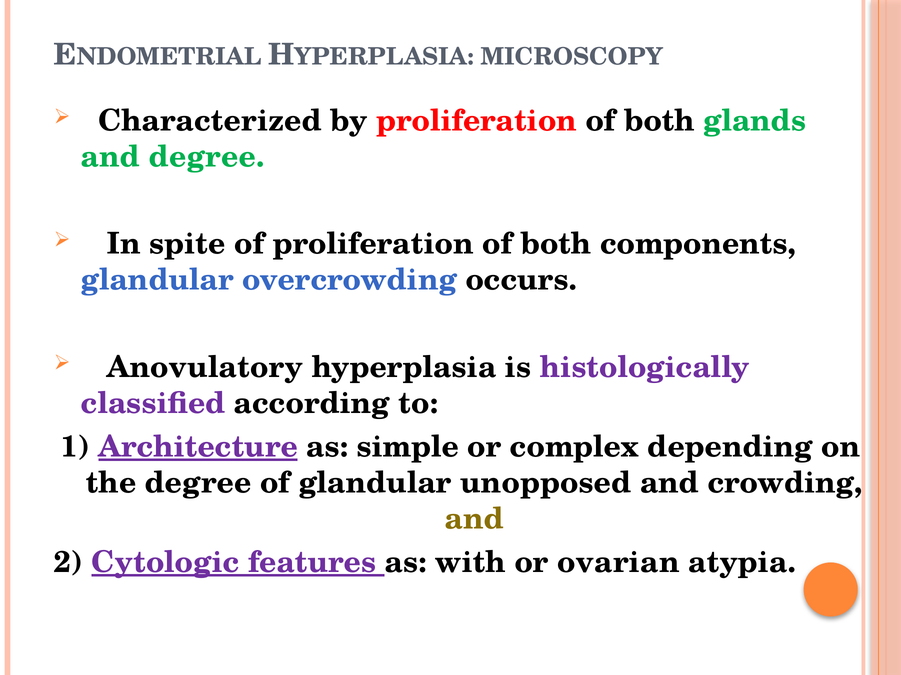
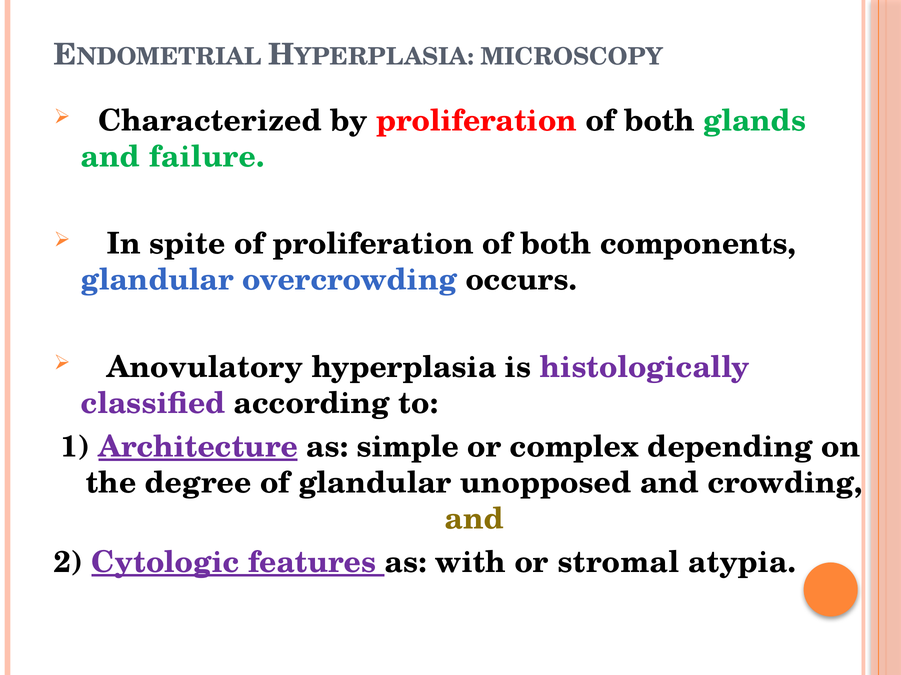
and degree: degree -> failure
ovarian: ovarian -> stromal
